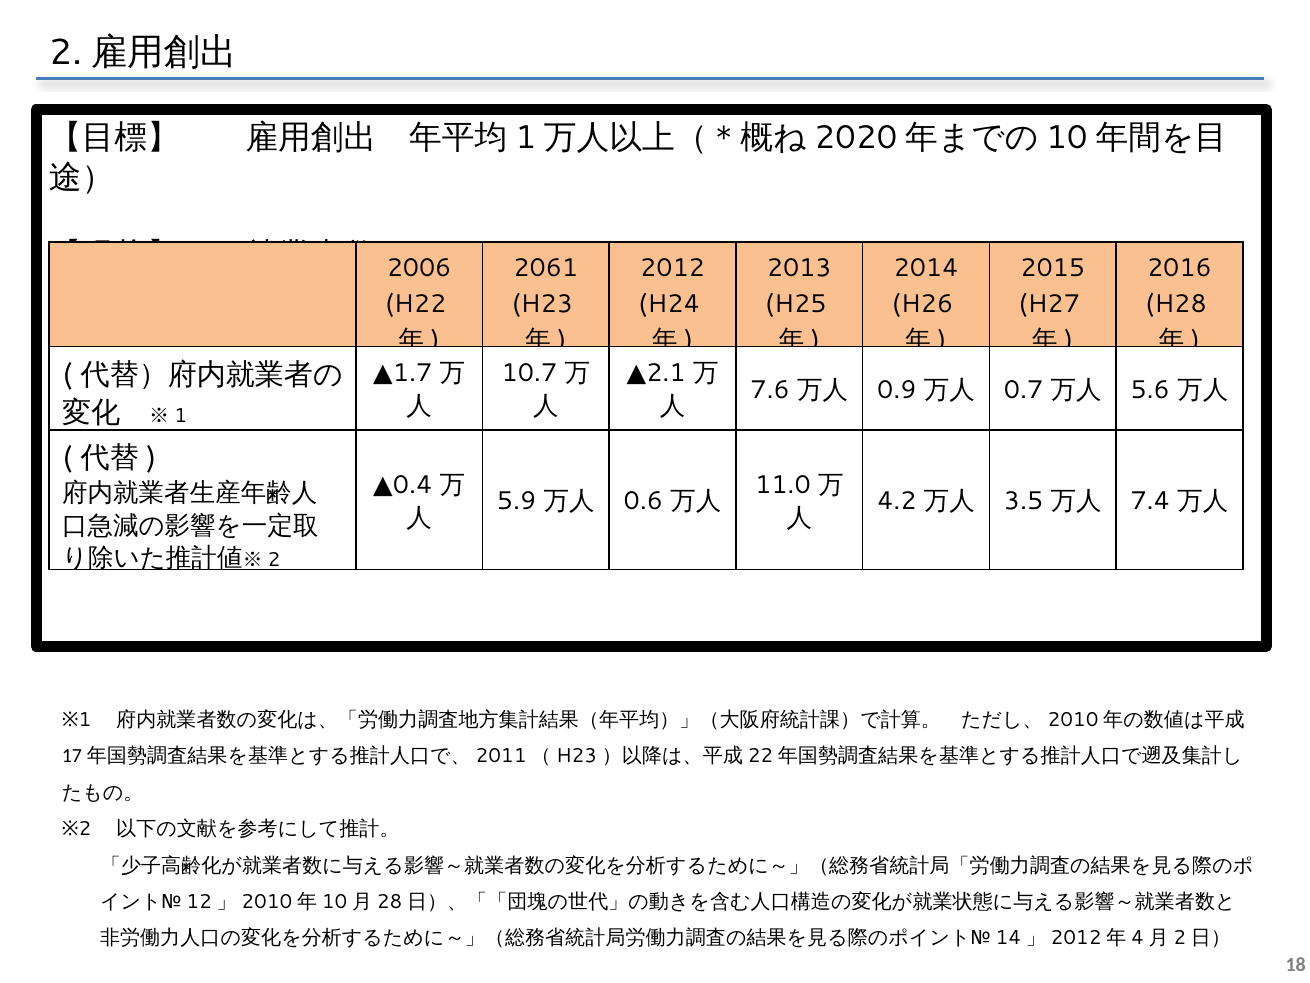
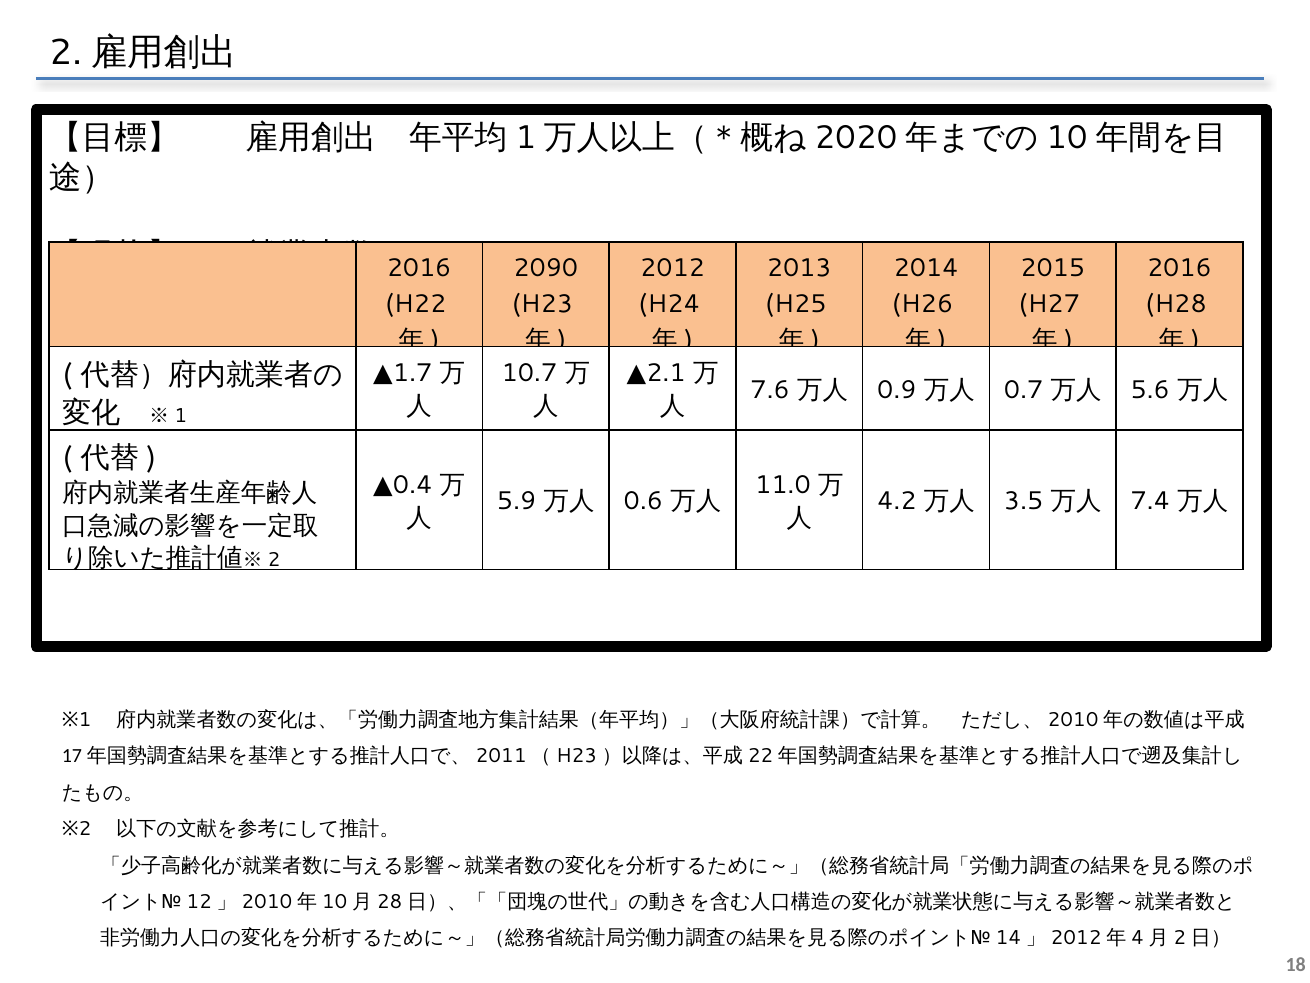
2006 at (419, 268): 2006 -> 2016
2061: 2061 -> 2090
